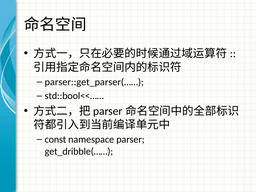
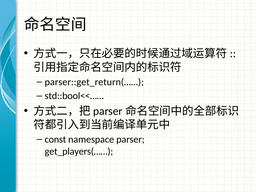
parser::get_parser(……: parser::get_parser(…… -> parser::get_return(……
get_dribble(……: get_dribble(…… -> get_players(……
